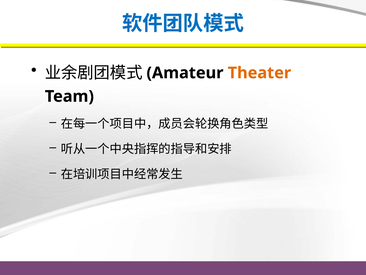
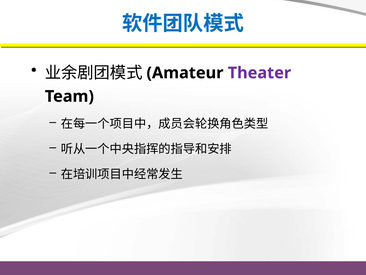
Theater colour: orange -> purple
